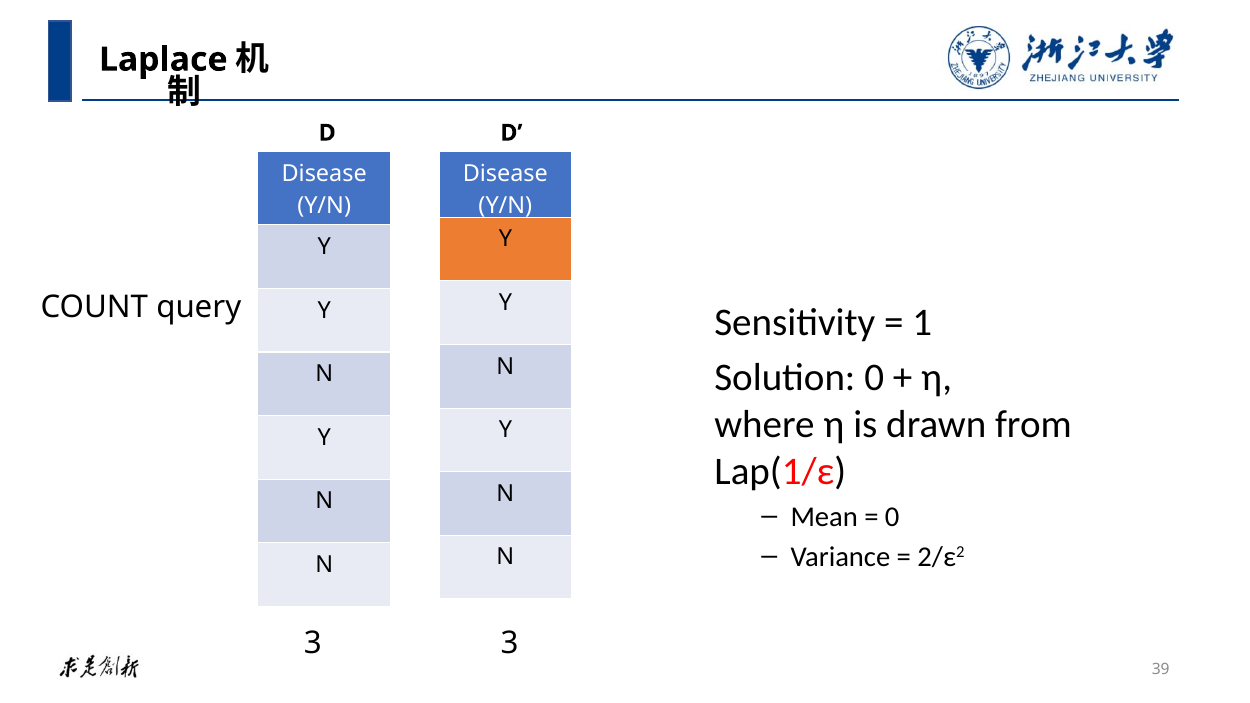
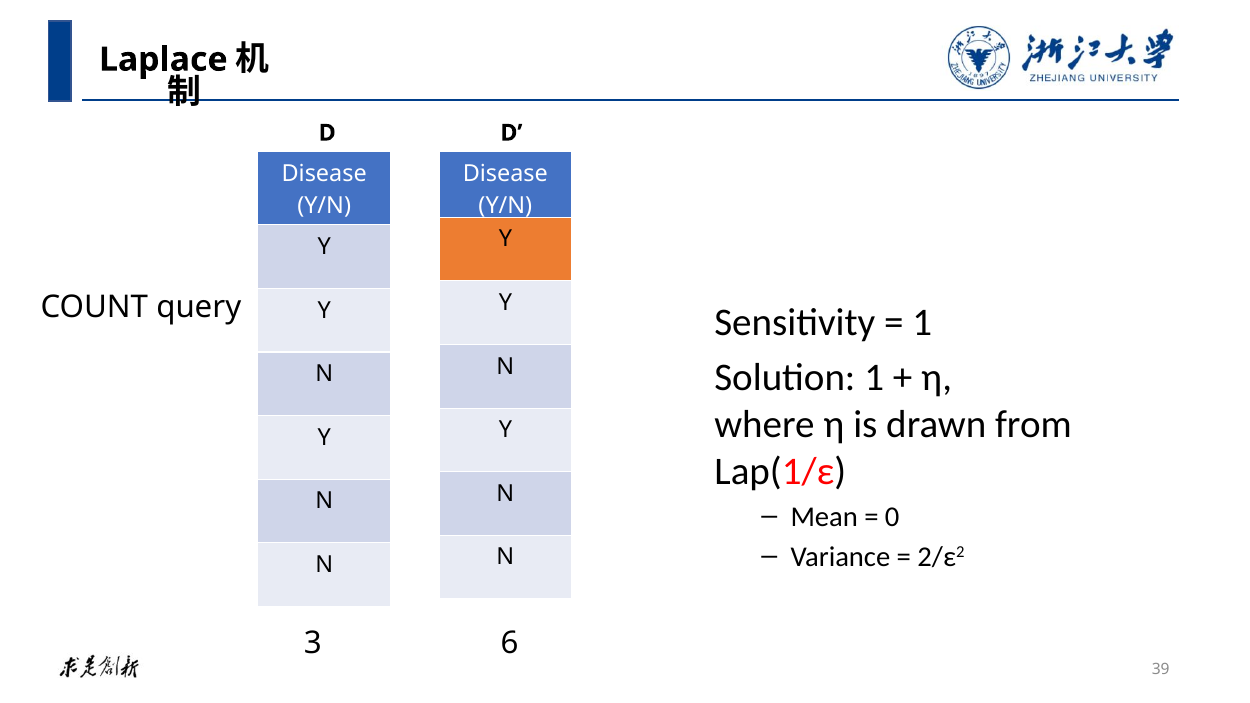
Solution 0: 0 -> 1
3 3: 3 -> 6
